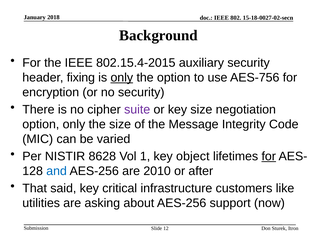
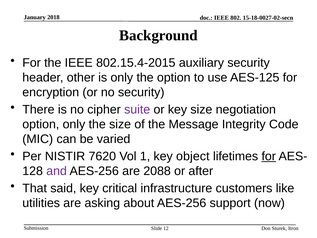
fixing: fixing -> other
only at (122, 77) underline: present -> none
AES-756: AES-756 -> AES-125
8628: 8628 -> 7620
and colour: blue -> purple
2010: 2010 -> 2088
